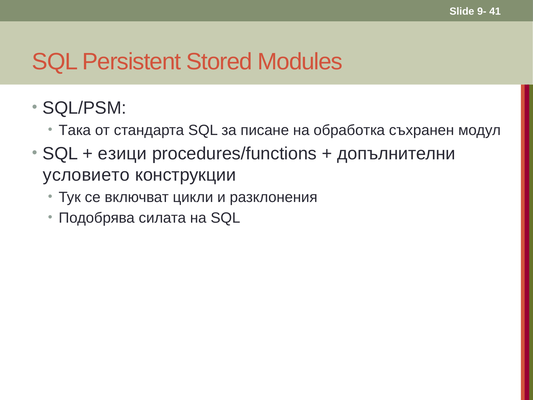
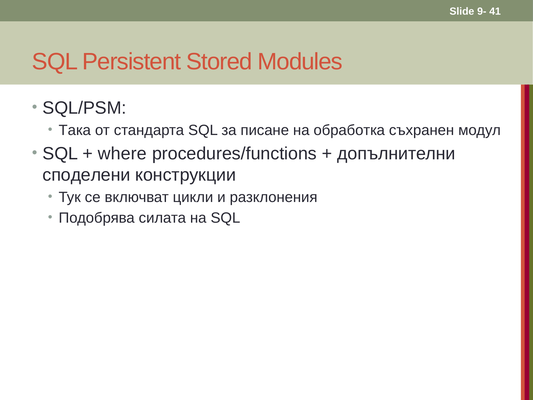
езици: езици -> where
условието: условието -> споделени
